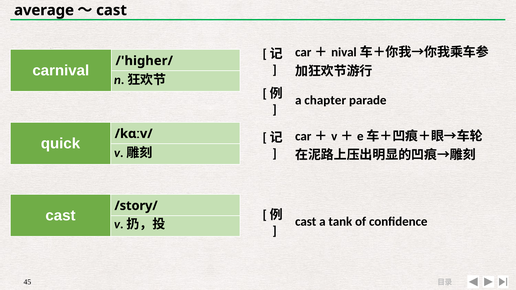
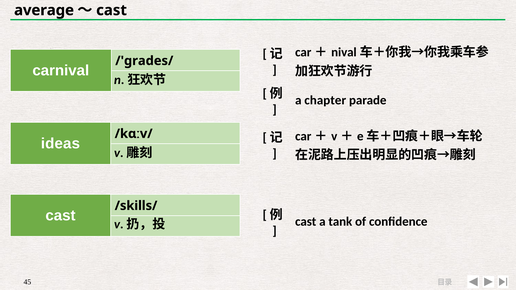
/'higher/: /'higher/ -> /'grades/
quick: quick -> ideas
/story/: /story/ -> /skills/
